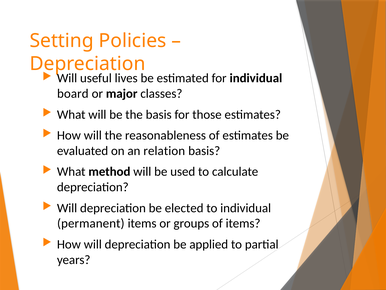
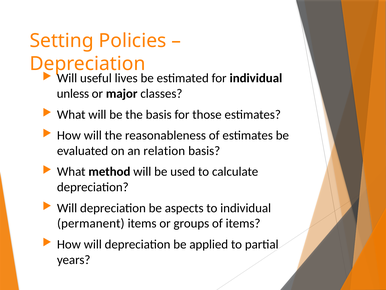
board: board -> unless
elected: elected -> aspects
